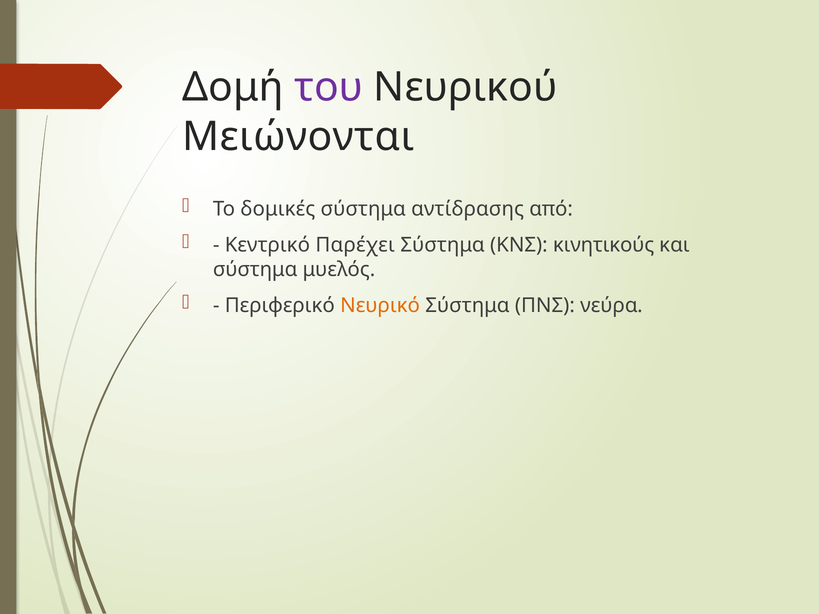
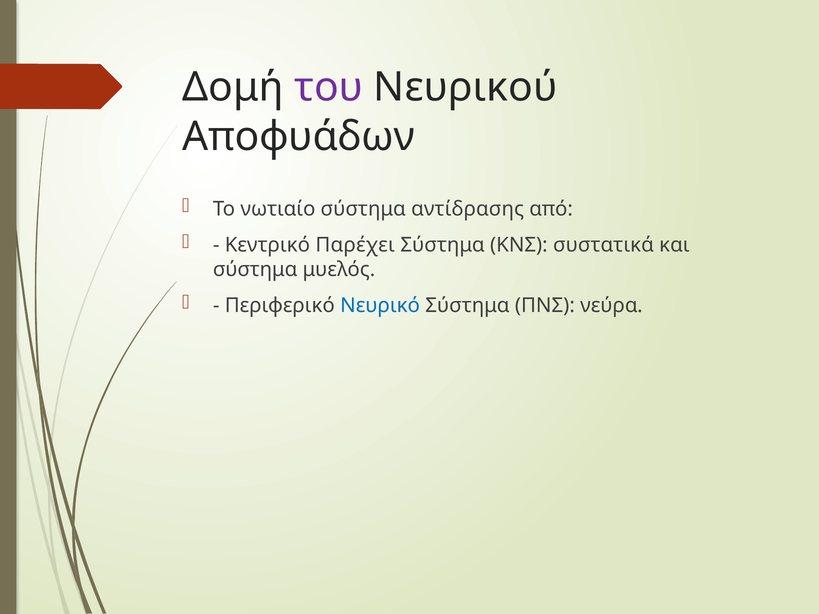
Μειώνονται: Μειώνονται -> Αποφυάδων
δομικές: δομικές -> νωτιαίο
κινητικούς: κινητικούς -> συστατικά
Νευρικό colour: orange -> blue
